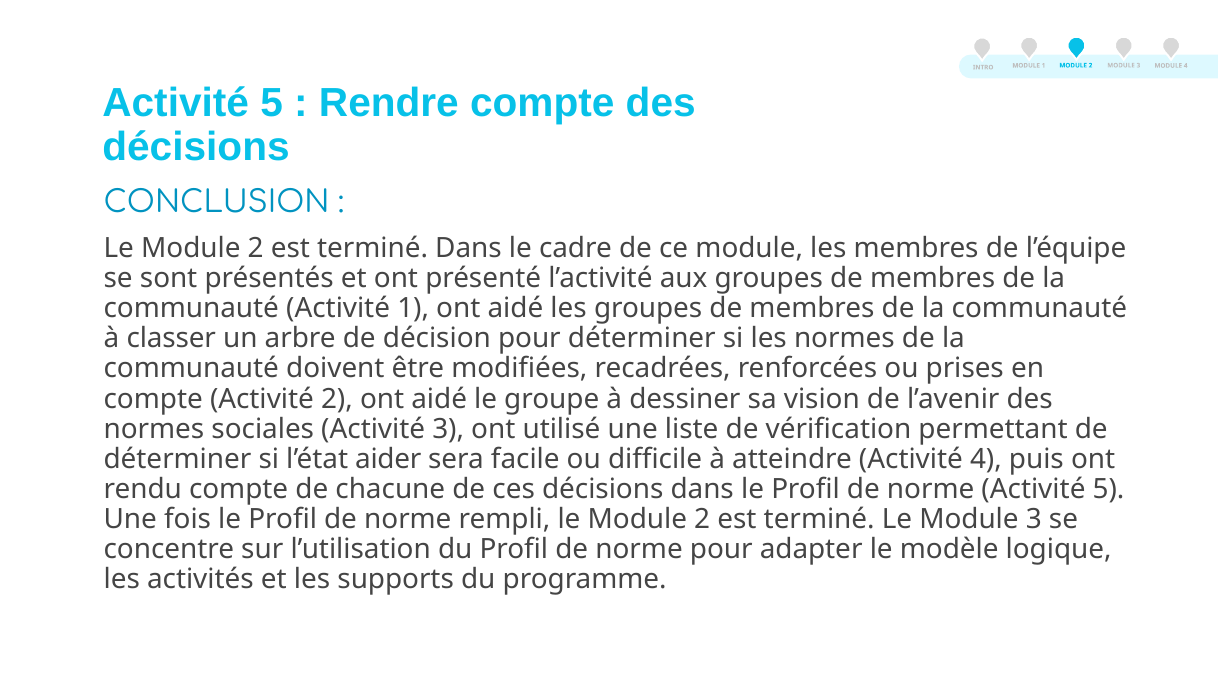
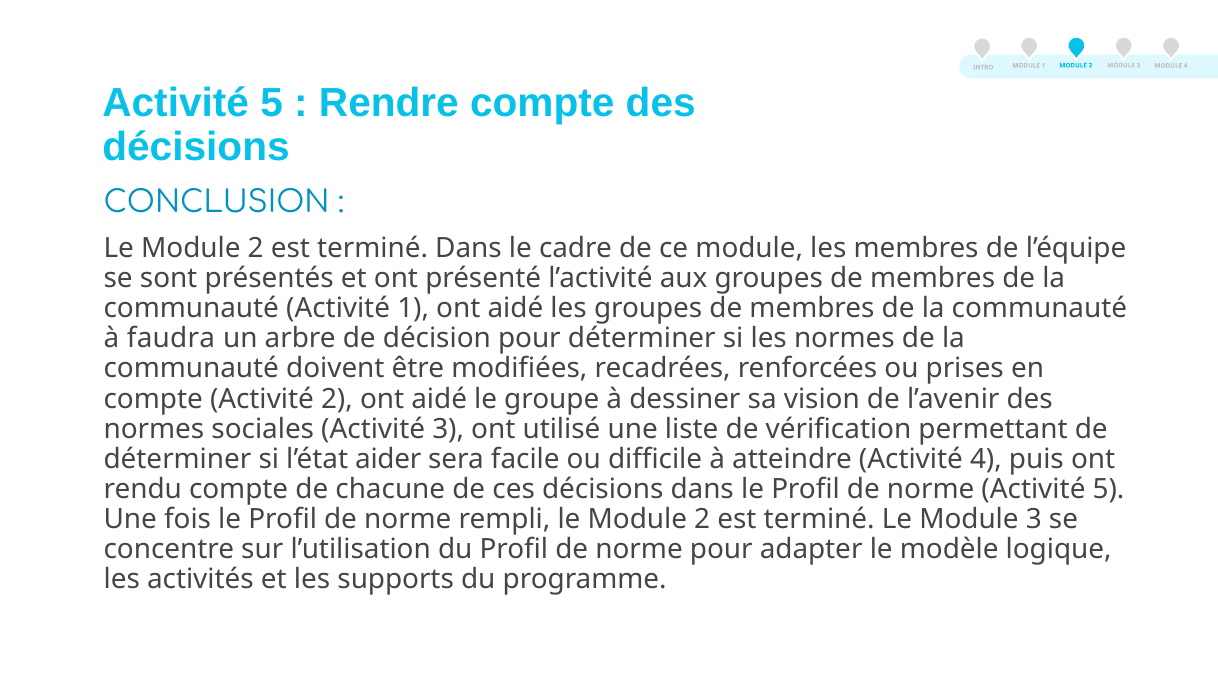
classer: classer -> faudra
